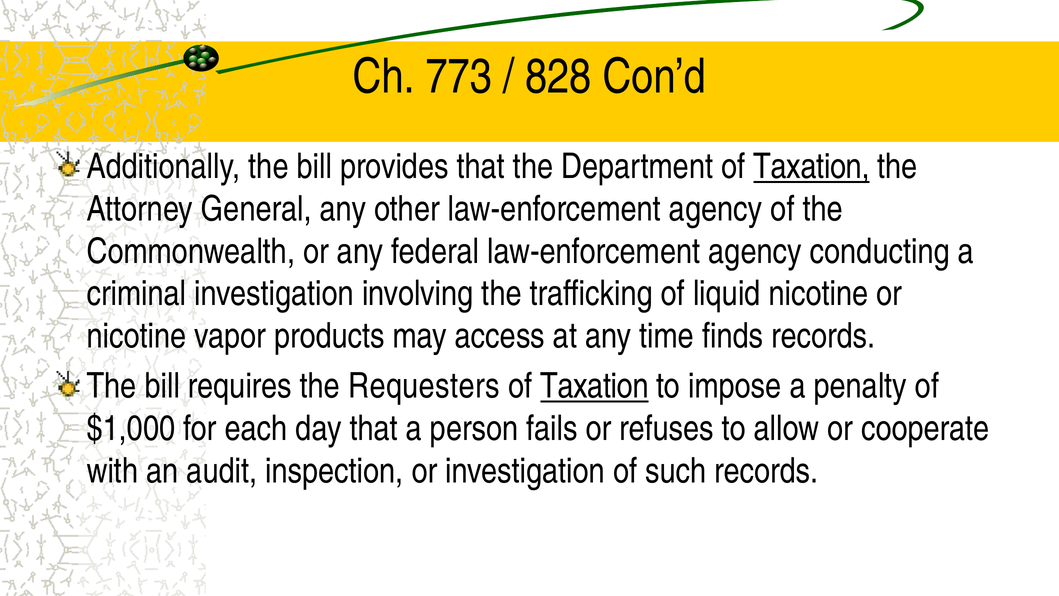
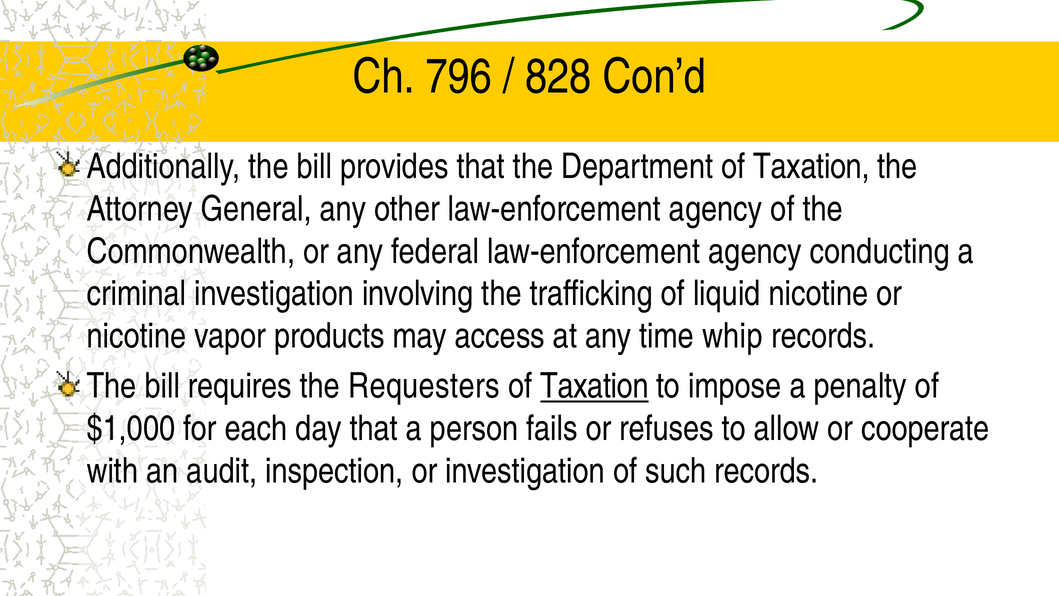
773: 773 -> 796
Taxation at (812, 167) underline: present -> none
finds: finds -> whip
